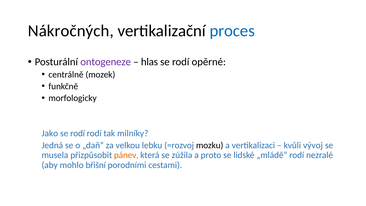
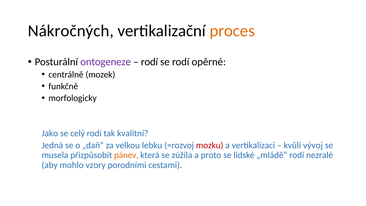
proces colour: blue -> orange
hlas at (149, 62): hlas -> rodí
rodí at (78, 133): rodí -> celý
milníky: milníky -> kvalitní
mozku colour: black -> red
břišní: břišní -> vzory
